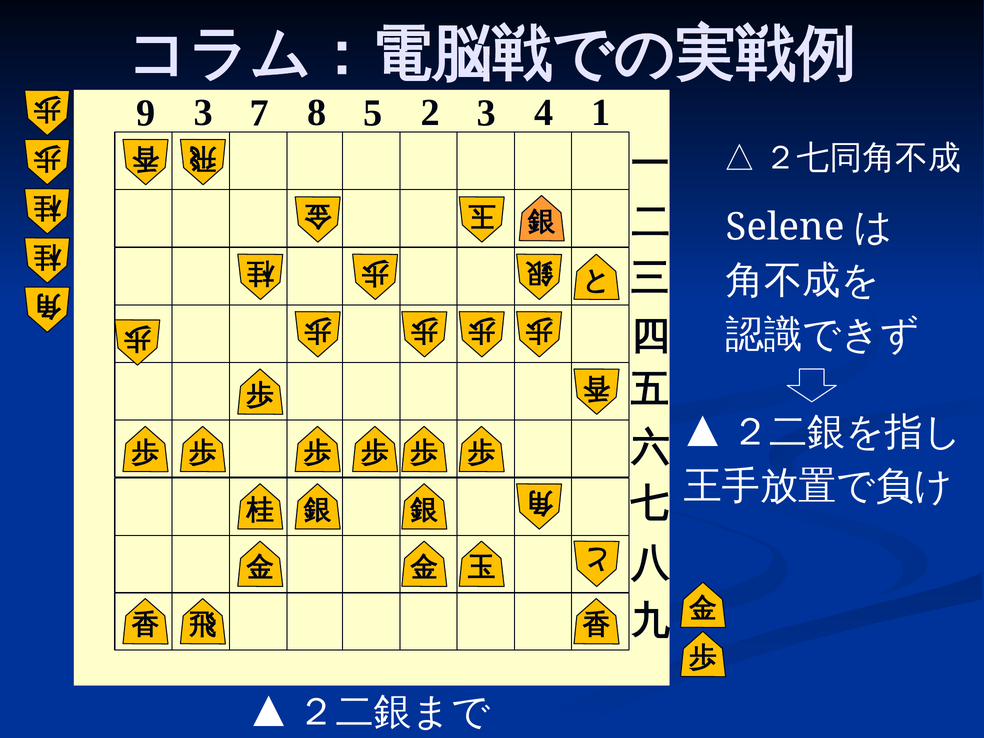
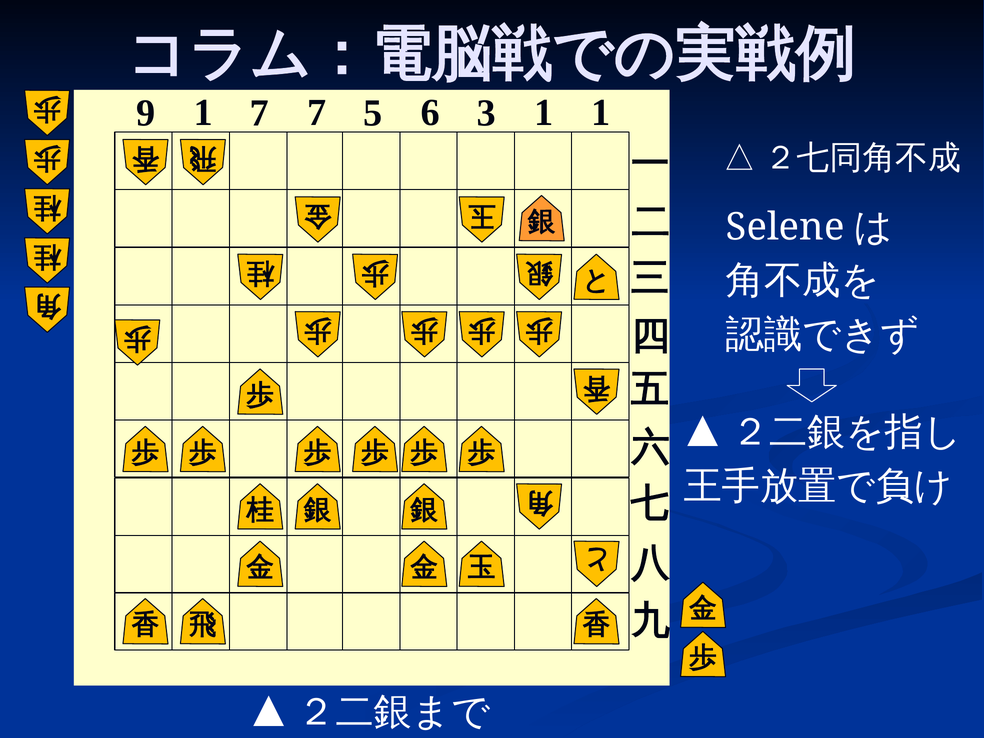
9 3: 3 -> 1
7 8: 8 -> 7
2: 2 -> 6
3 4: 4 -> 1
